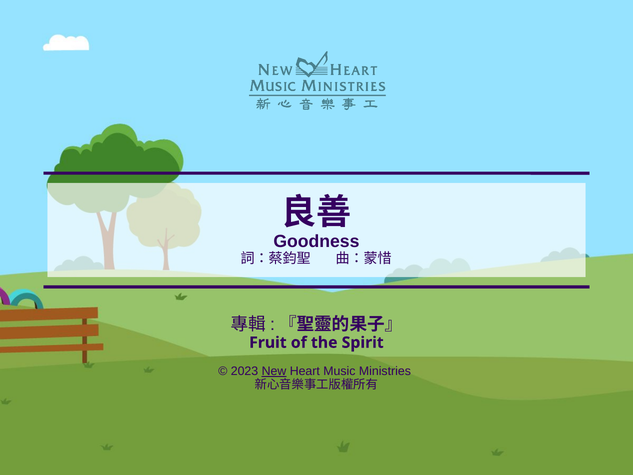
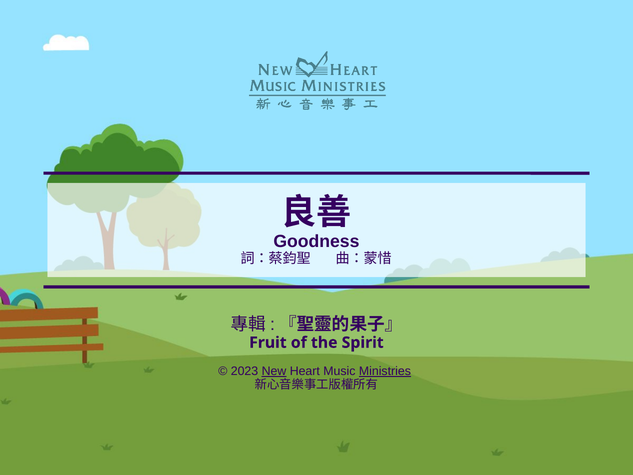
Ministries underline: none -> present
